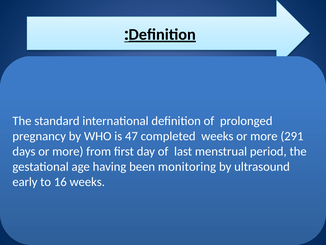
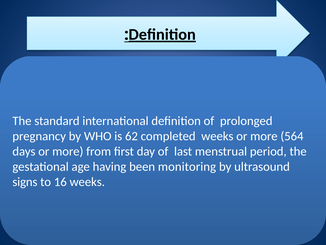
47: 47 -> 62
291: 291 -> 564
early: early -> signs
